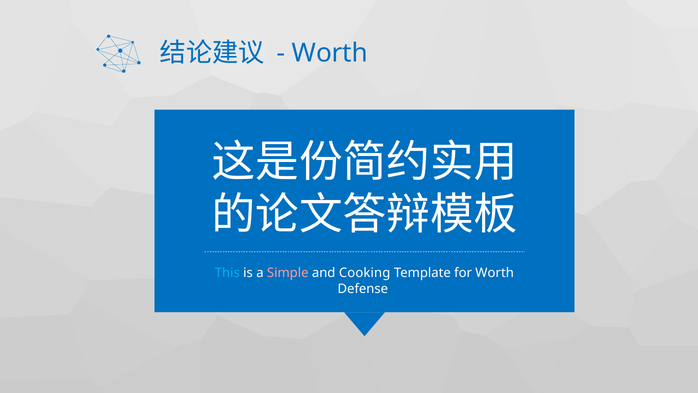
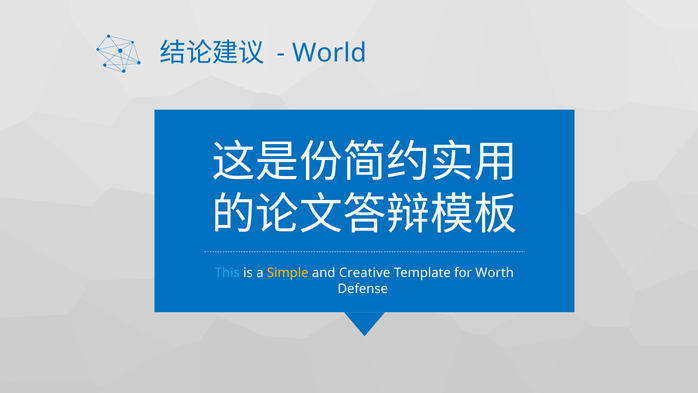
Worth at (330, 53): Worth -> World
Simple colour: pink -> yellow
Cooking: Cooking -> Creative
